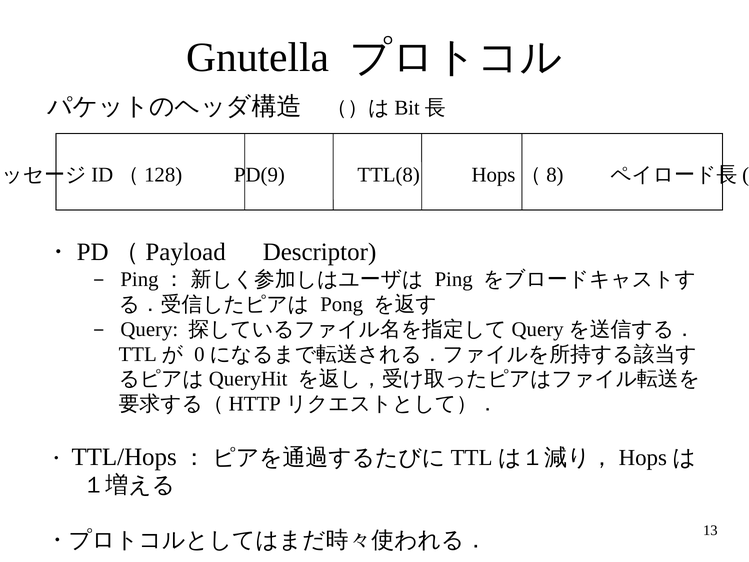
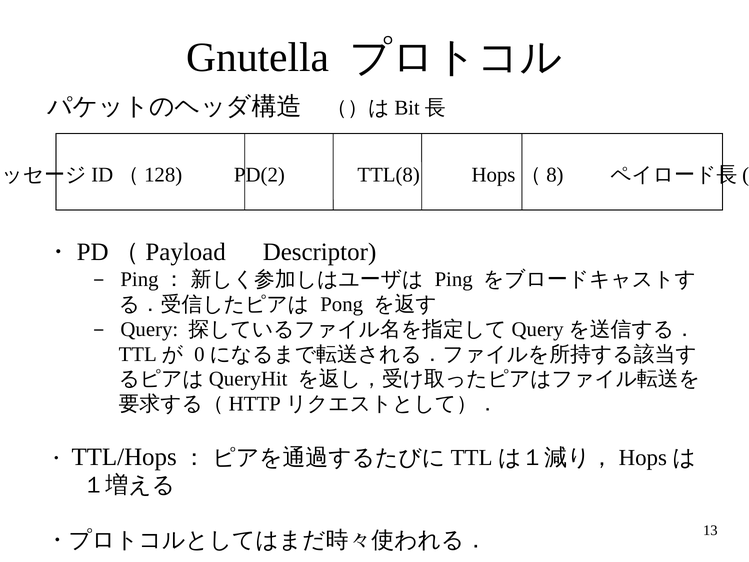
PD(9: PD(9 -> PD(2
